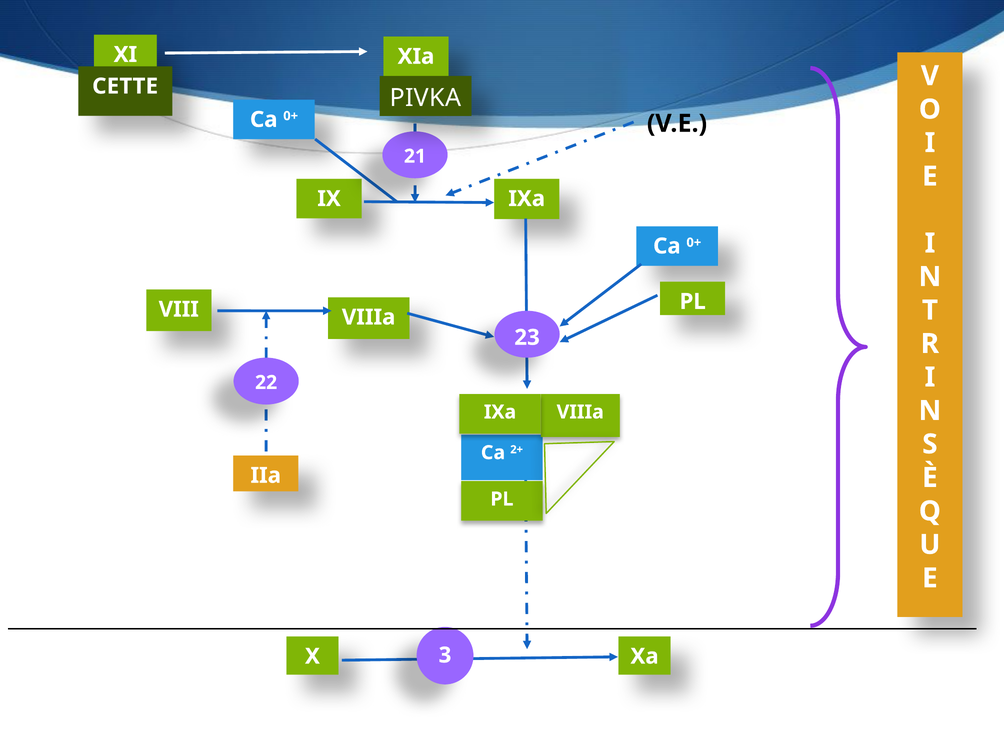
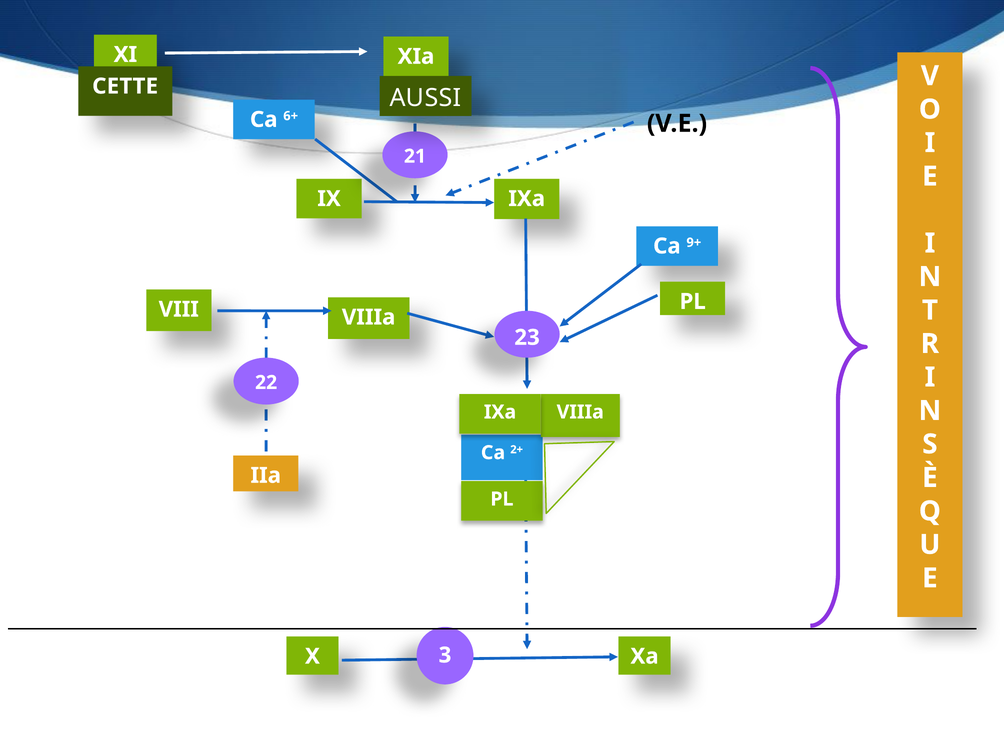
PIVKA: PIVKA -> AUSSI
0+ at (291, 116): 0+ -> 6+
0+ at (694, 243): 0+ -> 9+
